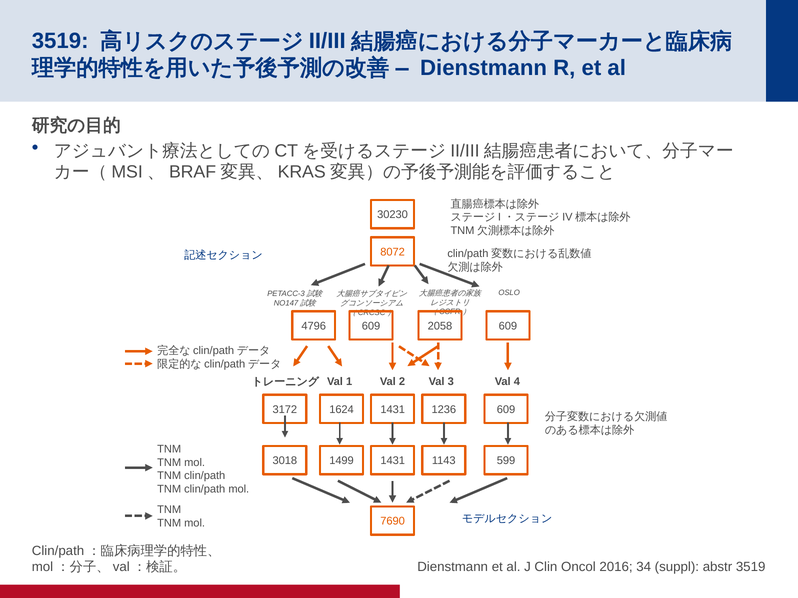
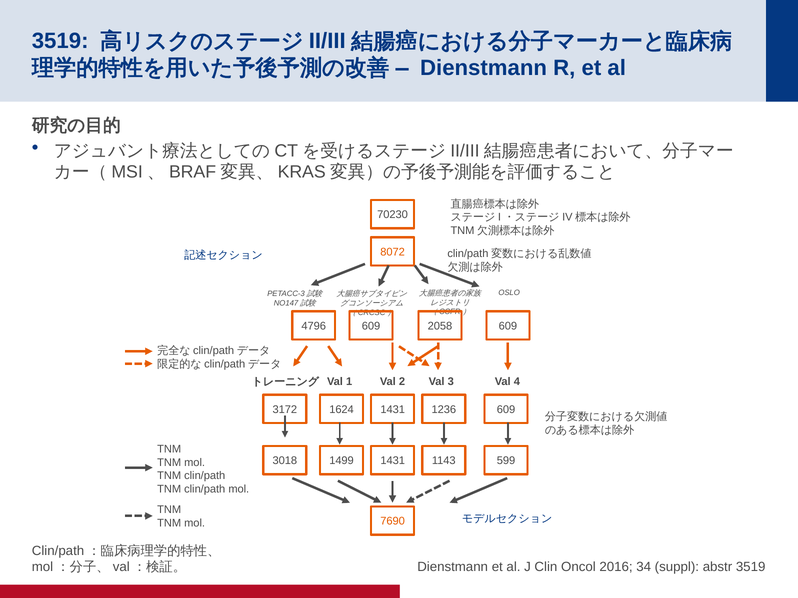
30230: 30230 -> 70230
